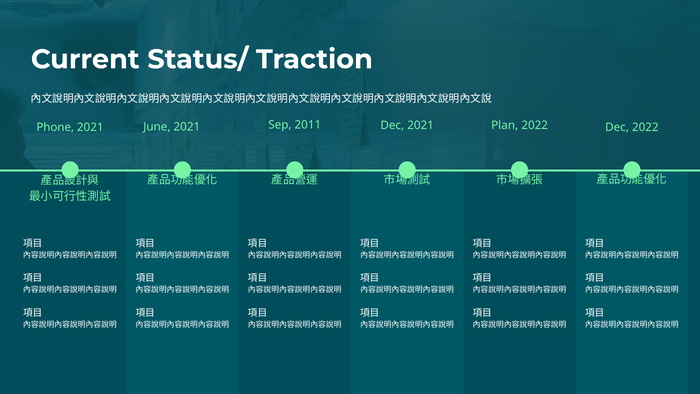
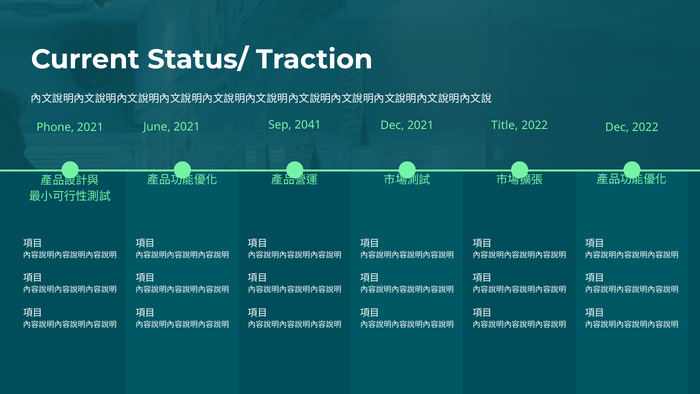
2011: 2011 -> 2041
Plan: Plan -> Title
